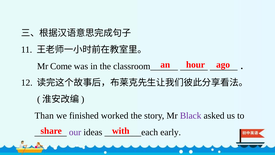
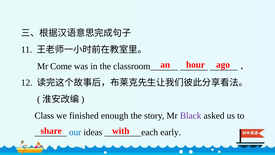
Than: Than -> Class
worked: worked -> enough
our colour: purple -> blue
